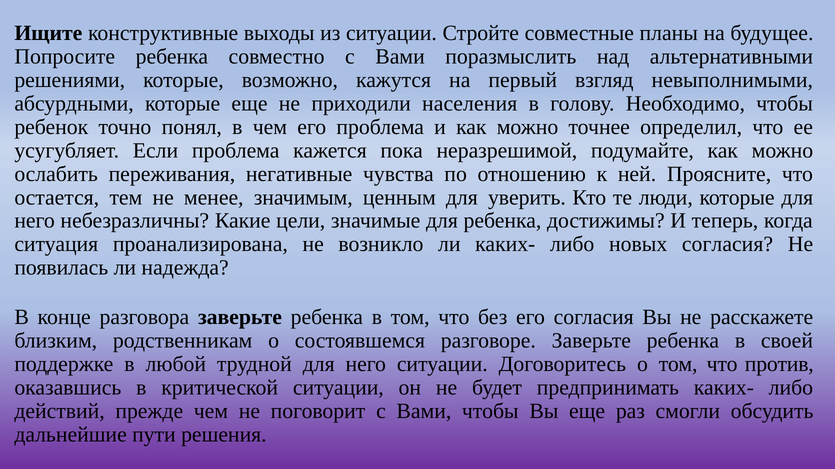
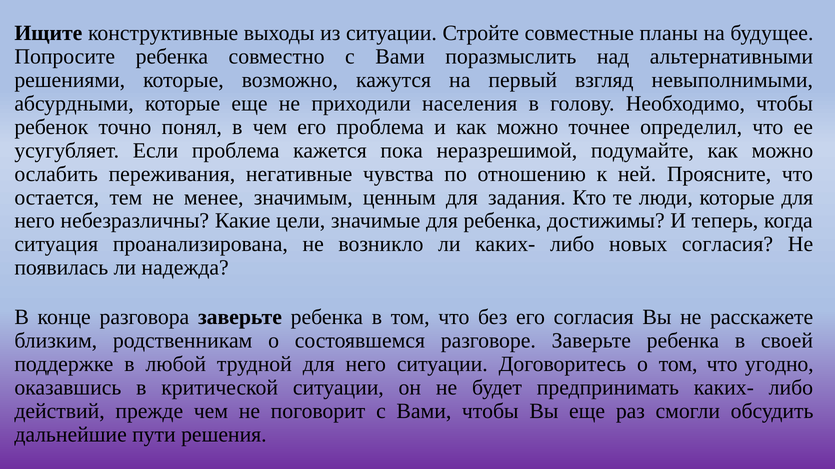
уверить: уверить -> задания
против: против -> угодно
